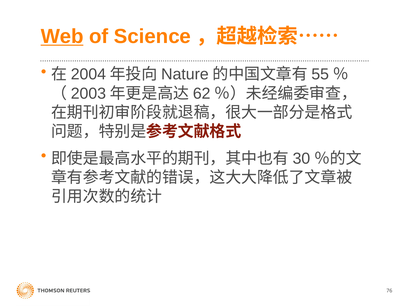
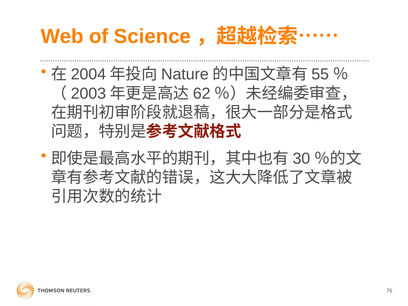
Web underline: present -> none
